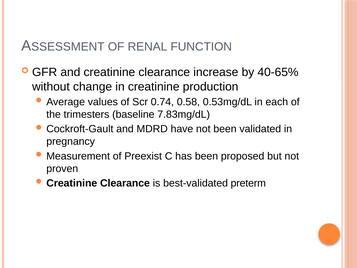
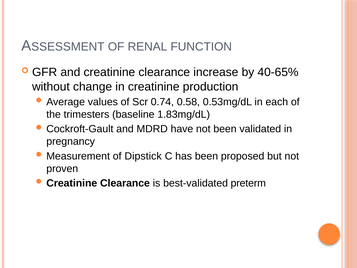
7.83mg/dL: 7.83mg/dL -> 1.83mg/dL
Preexist: Preexist -> Dipstick
